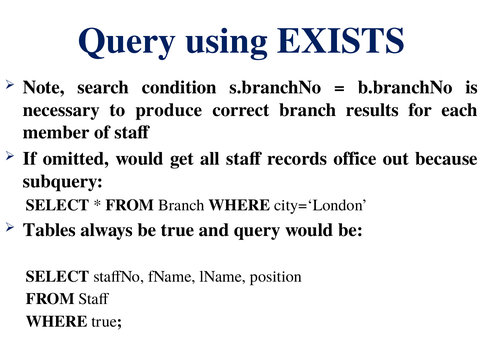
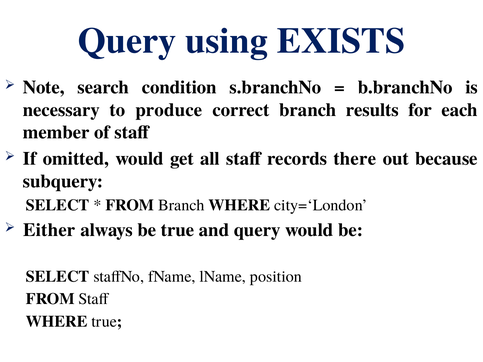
office: office -> there
Tables: Tables -> Either
